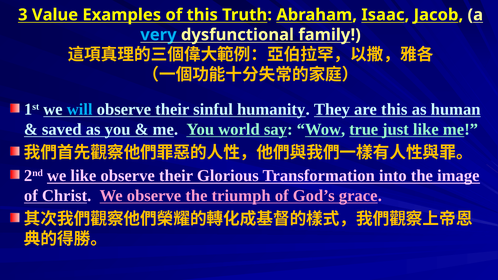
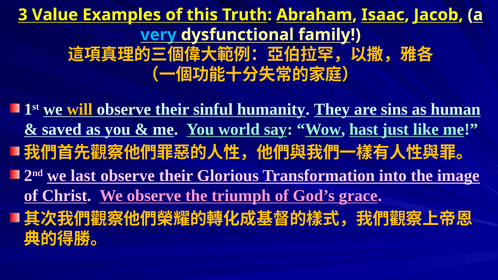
will colour: light blue -> yellow
are this: this -> sins
true: true -> hast
we like: like -> last
